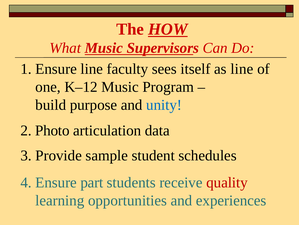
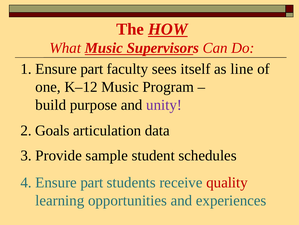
1 Ensure line: line -> part
unity colour: blue -> purple
Photo: Photo -> Goals
